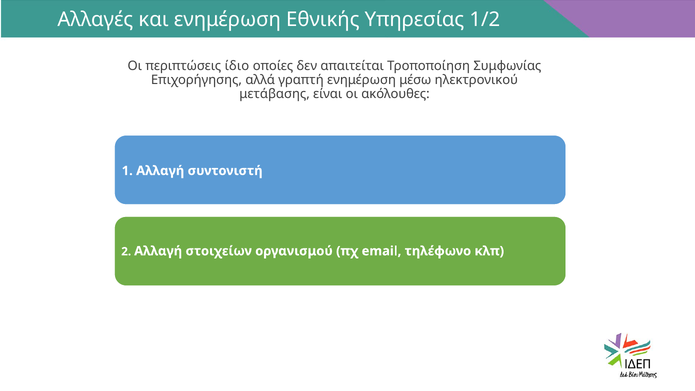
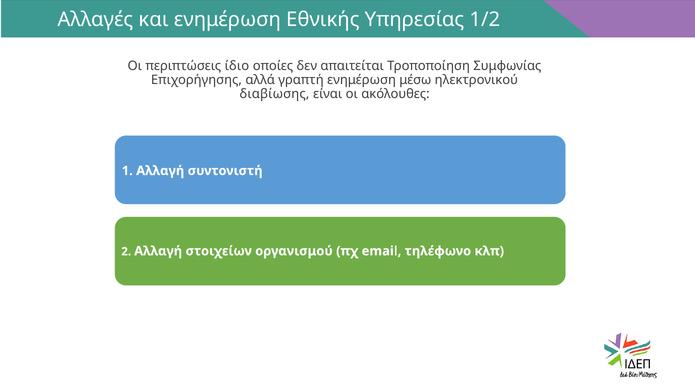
μετάβασης: μετάβασης -> διαβίωσης
